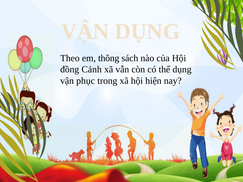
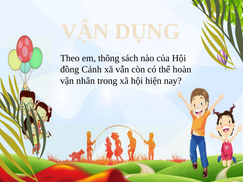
thể dụng: dụng -> hoàn
phục: phục -> nhân
